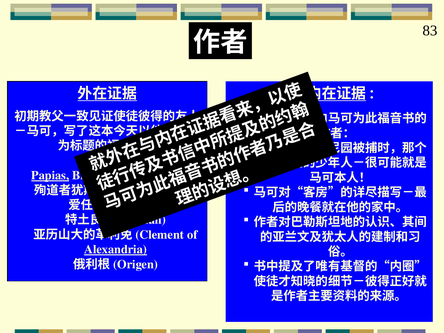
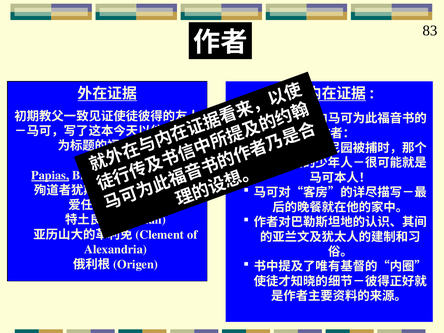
Alexandria underline: present -> none
